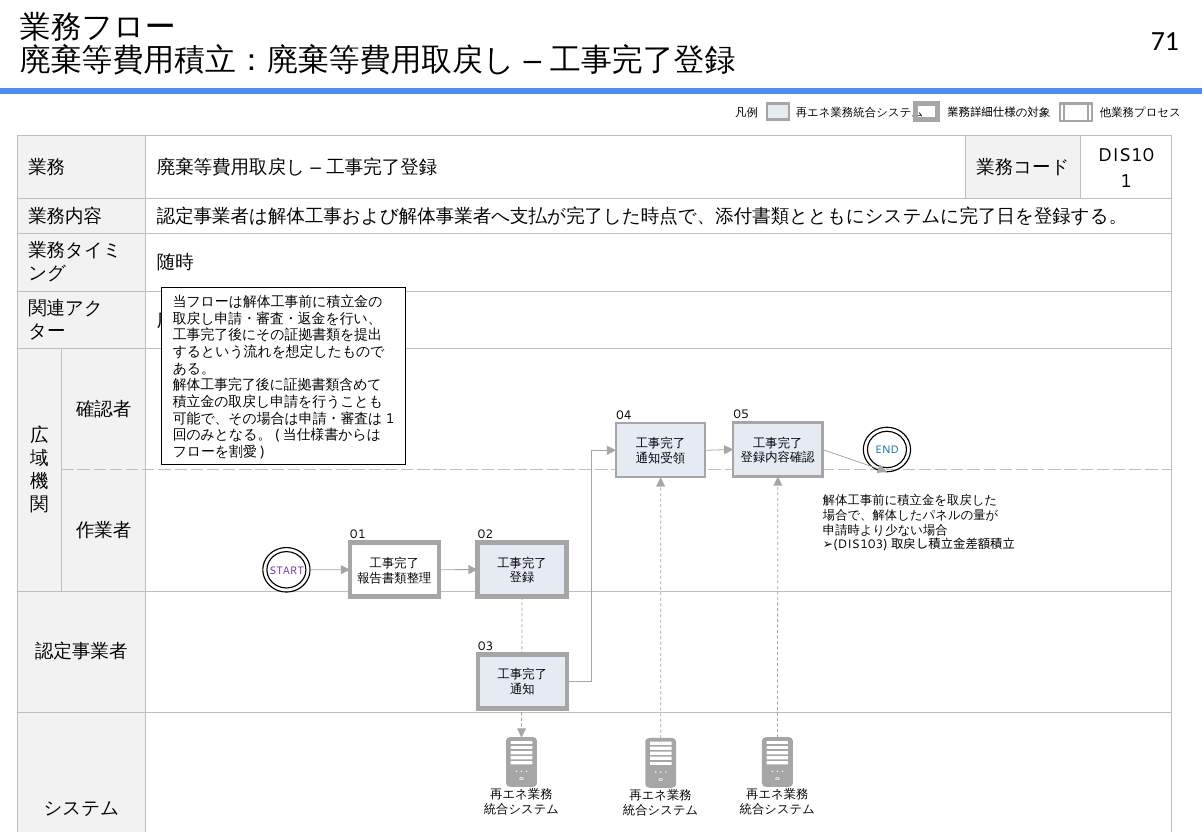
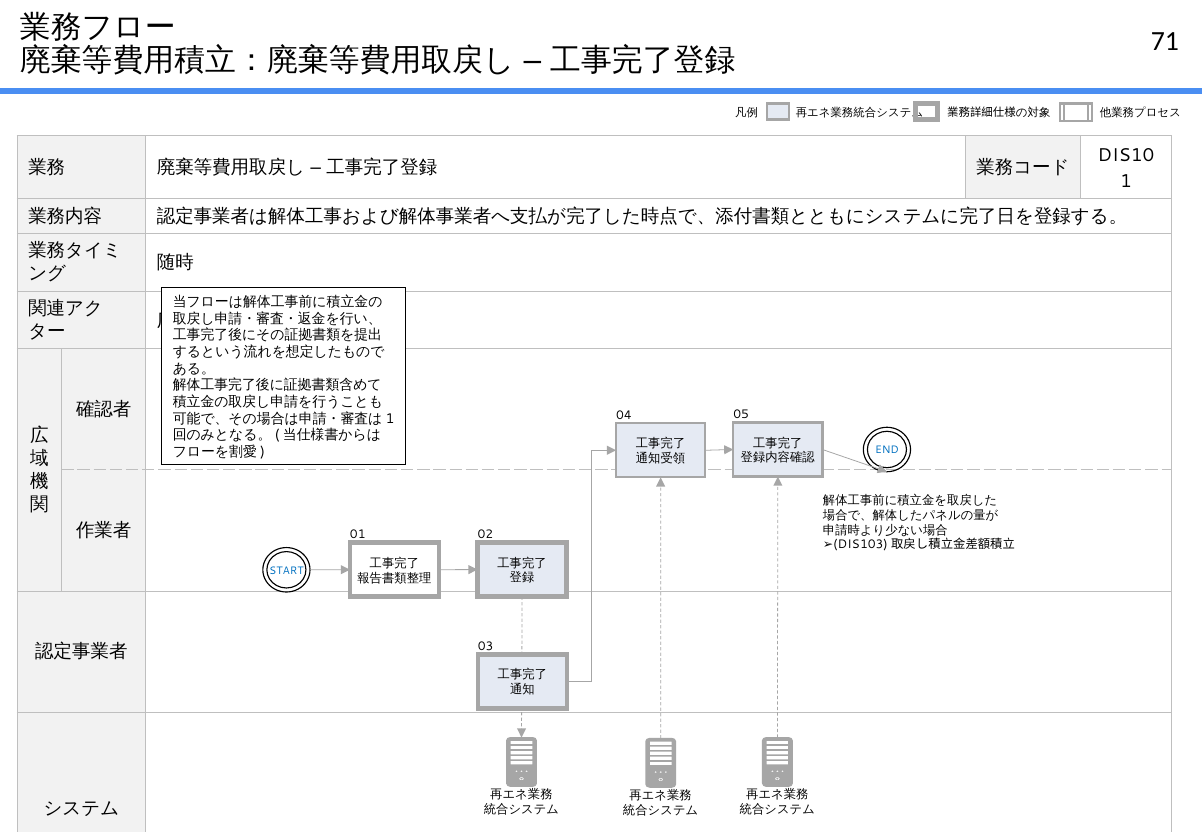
START colour: purple -> blue
